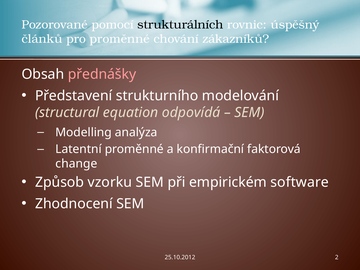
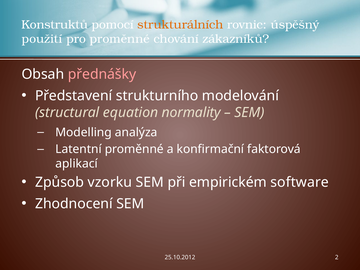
Pozorované: Pozorované -> Konstruktů
strukturálních colour: black -> orange
článků: článků -> použití
odpovídá: odpovídá -> normality
change: change -> aplikací
